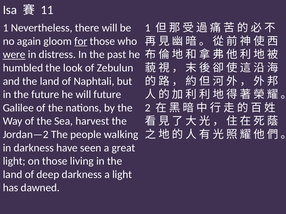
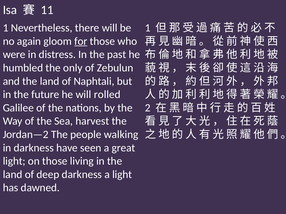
were underline: present -> none
look: look -> only
will future: future -> rolled
